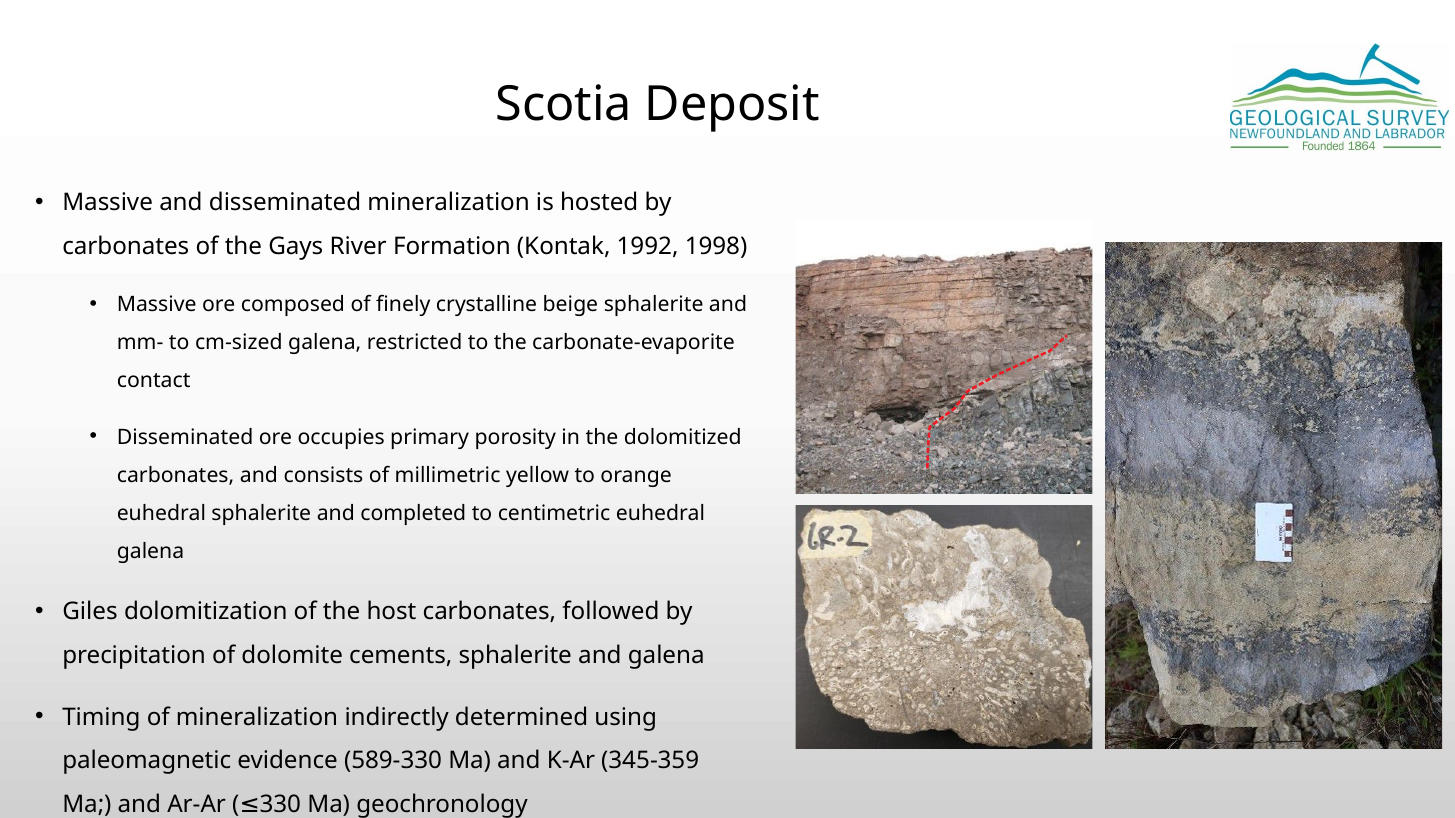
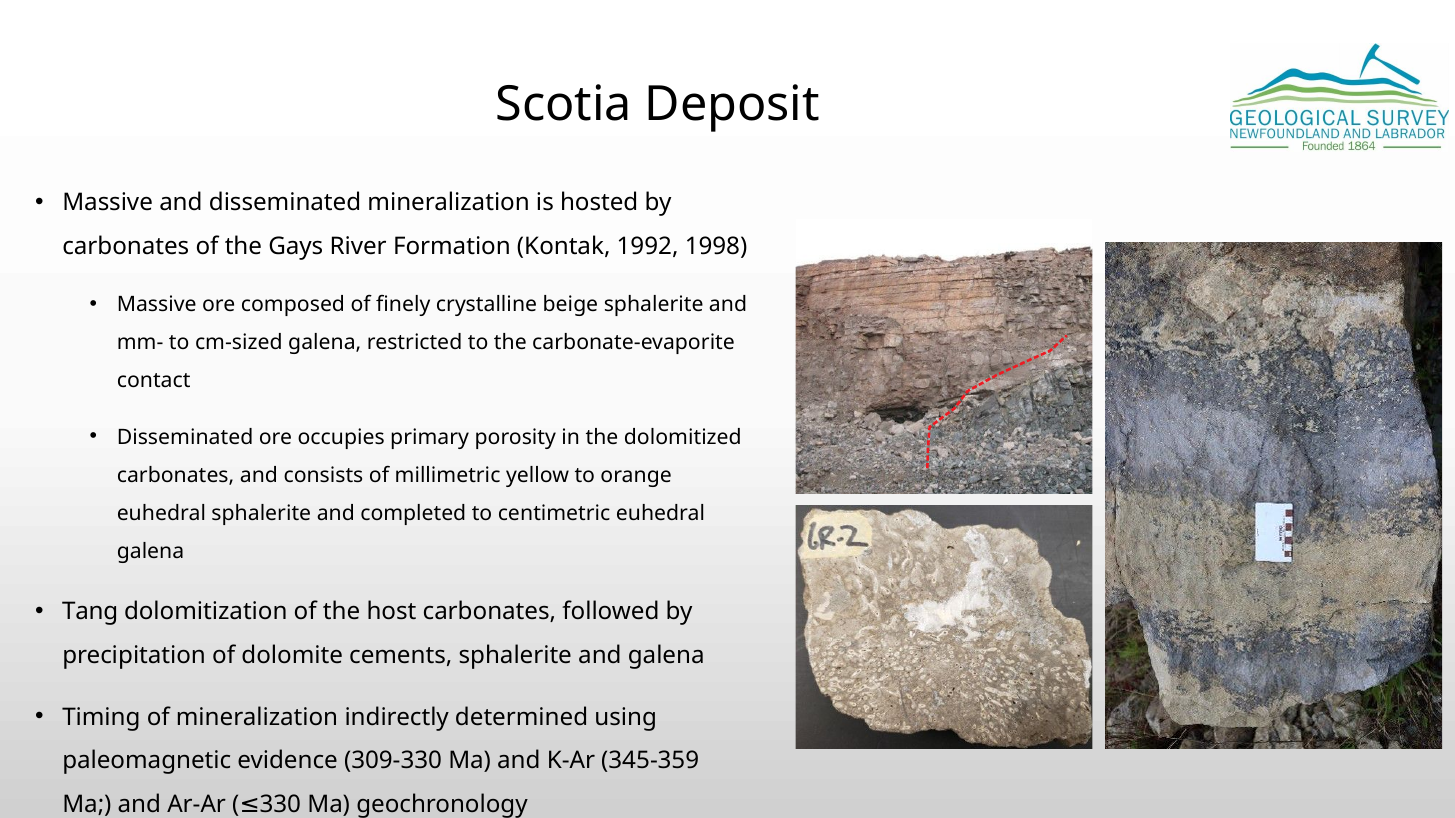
Giles: Giles -> Tang
589-330: 589-330 -> 309-330
